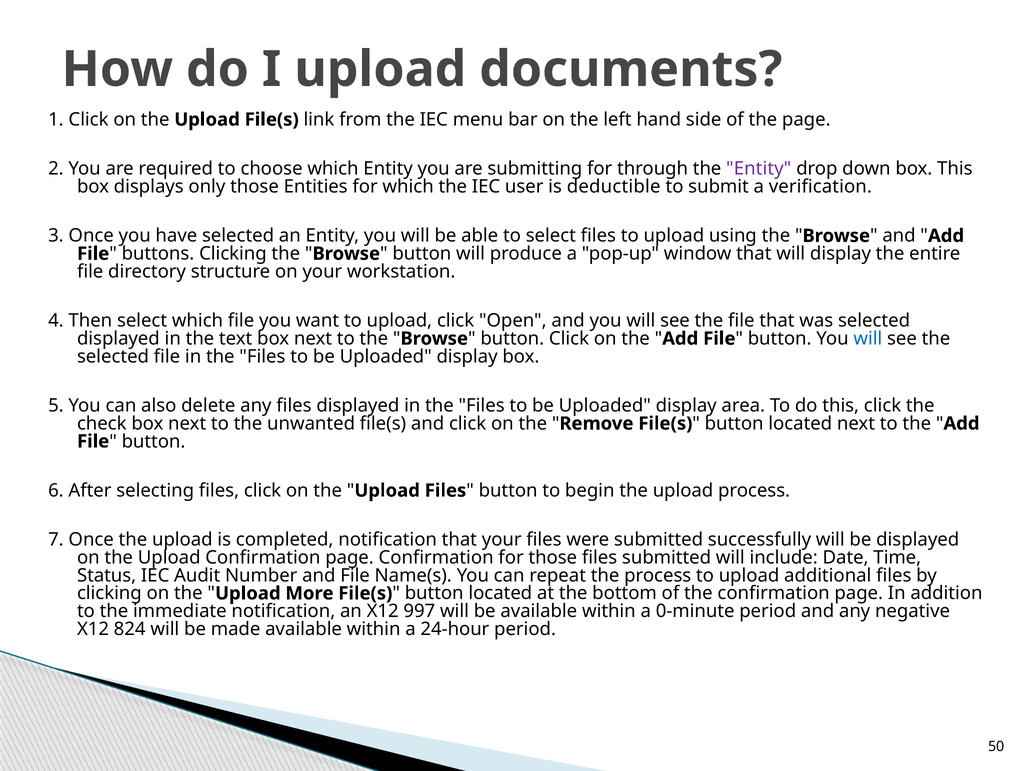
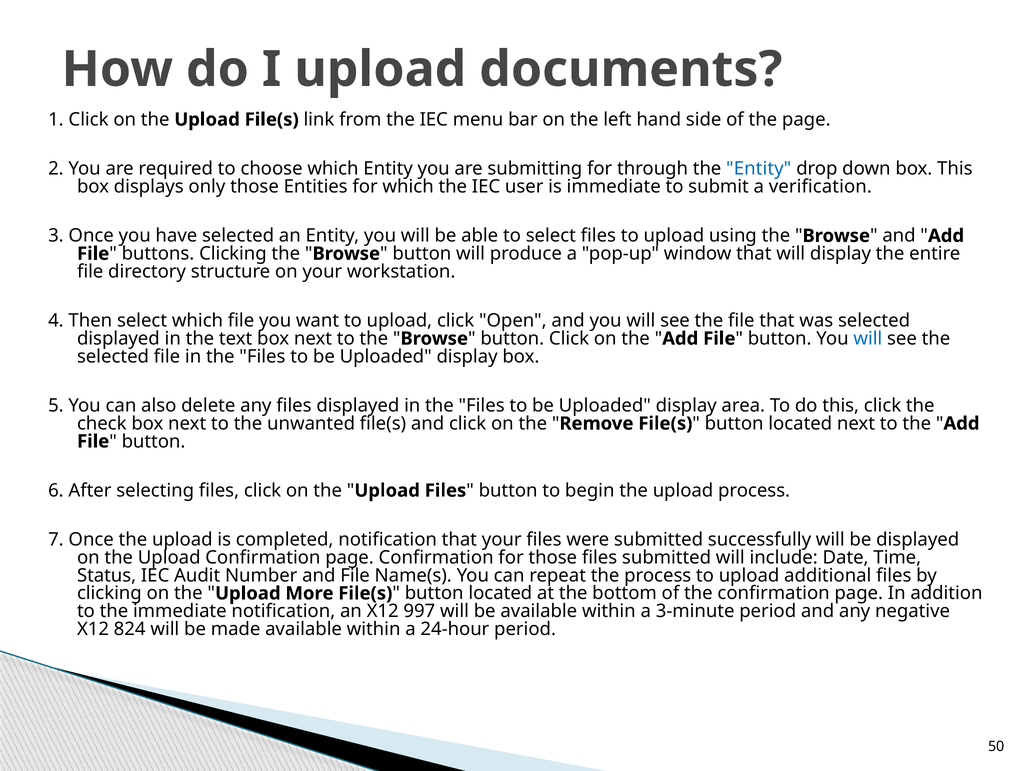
Entity at (759, 169) colour: purple -> blue
is deductible: deductible -> immediate
0-minute: 0-minute -> 3-minute
